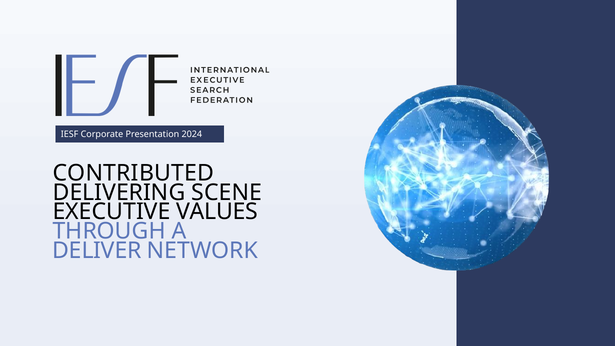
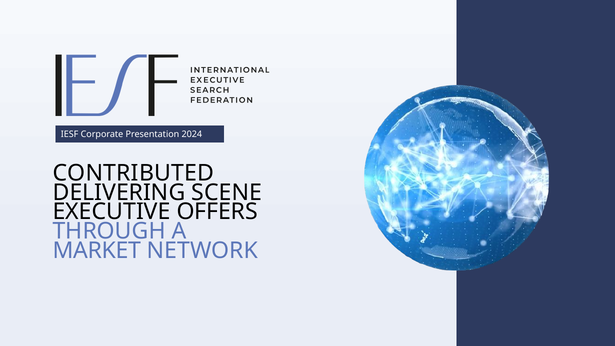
VALUES: VALUES -> OFFERS
DELIVER: DELIVER -> MARKET
